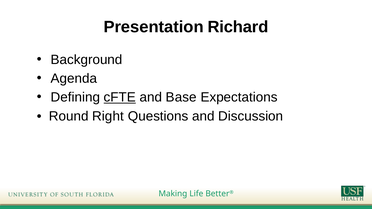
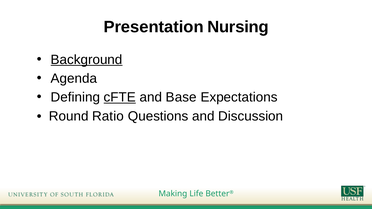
Richard: Richard -> Nursing
Background underline: none -> present
Right: Right -> Ratio
